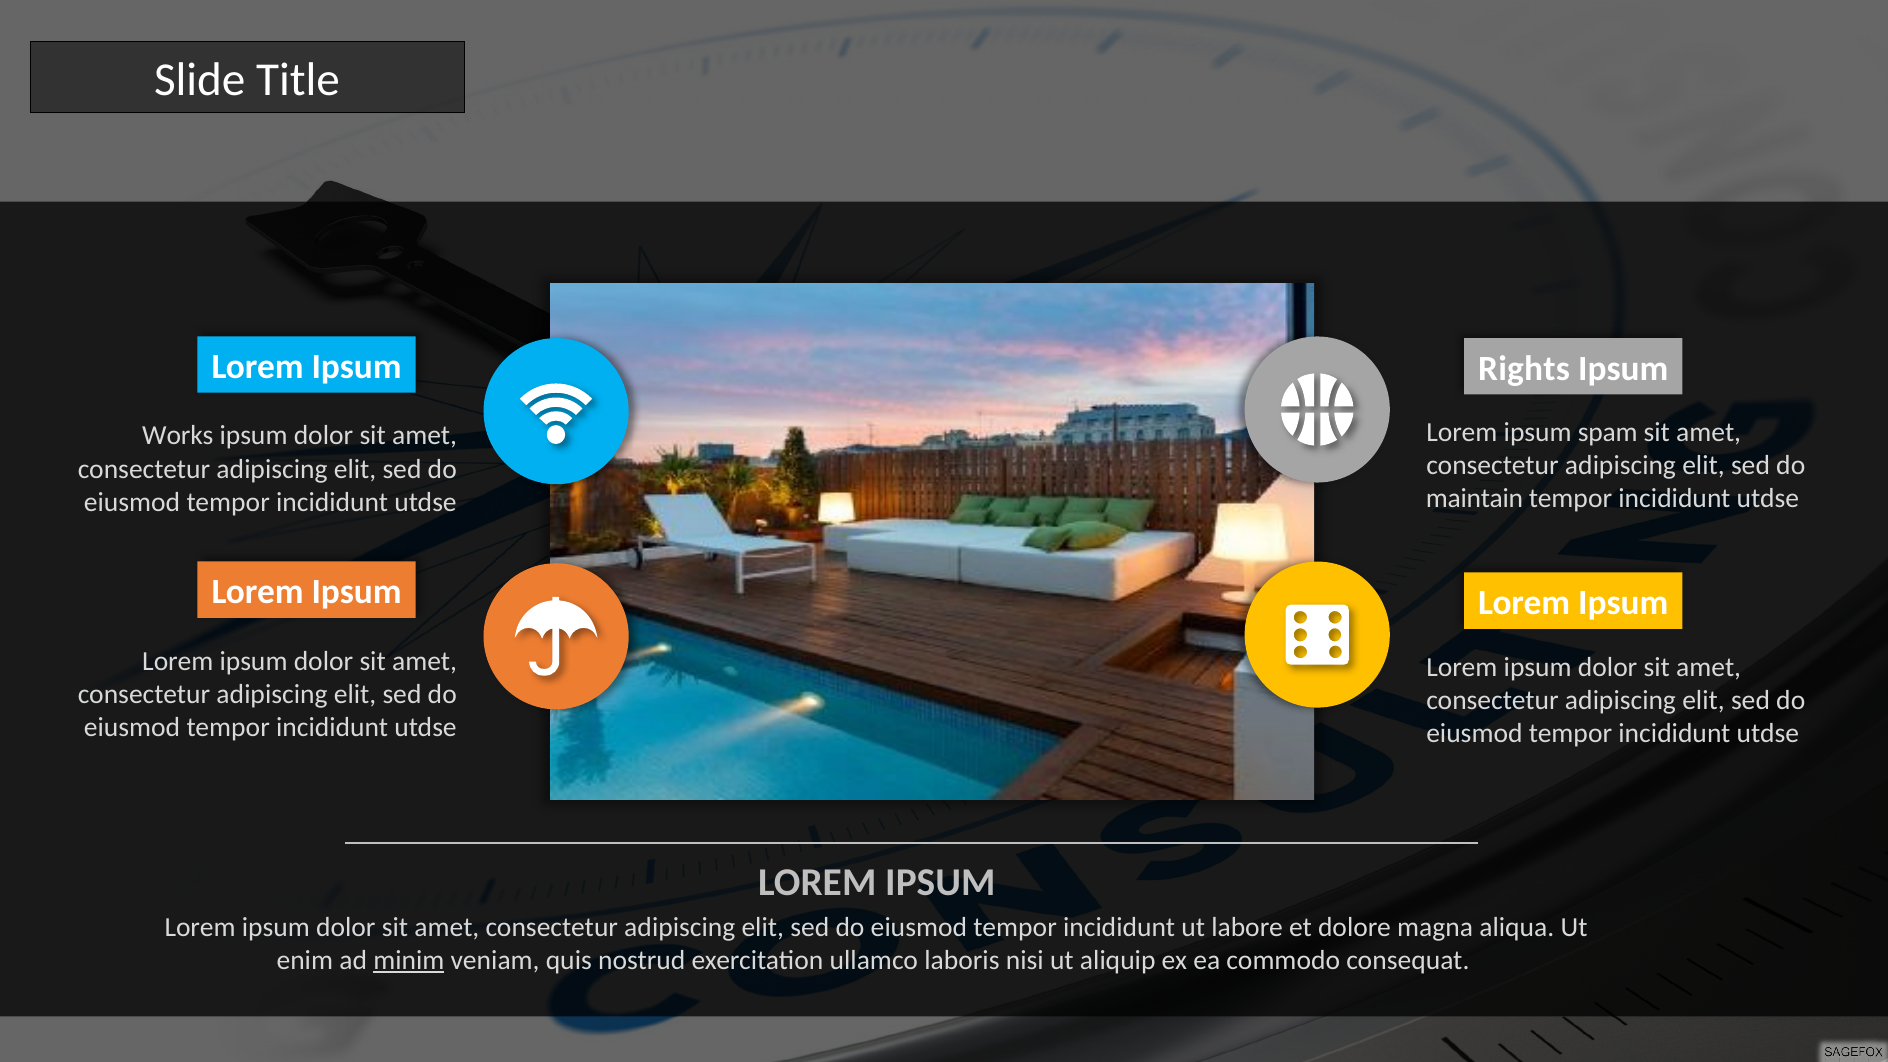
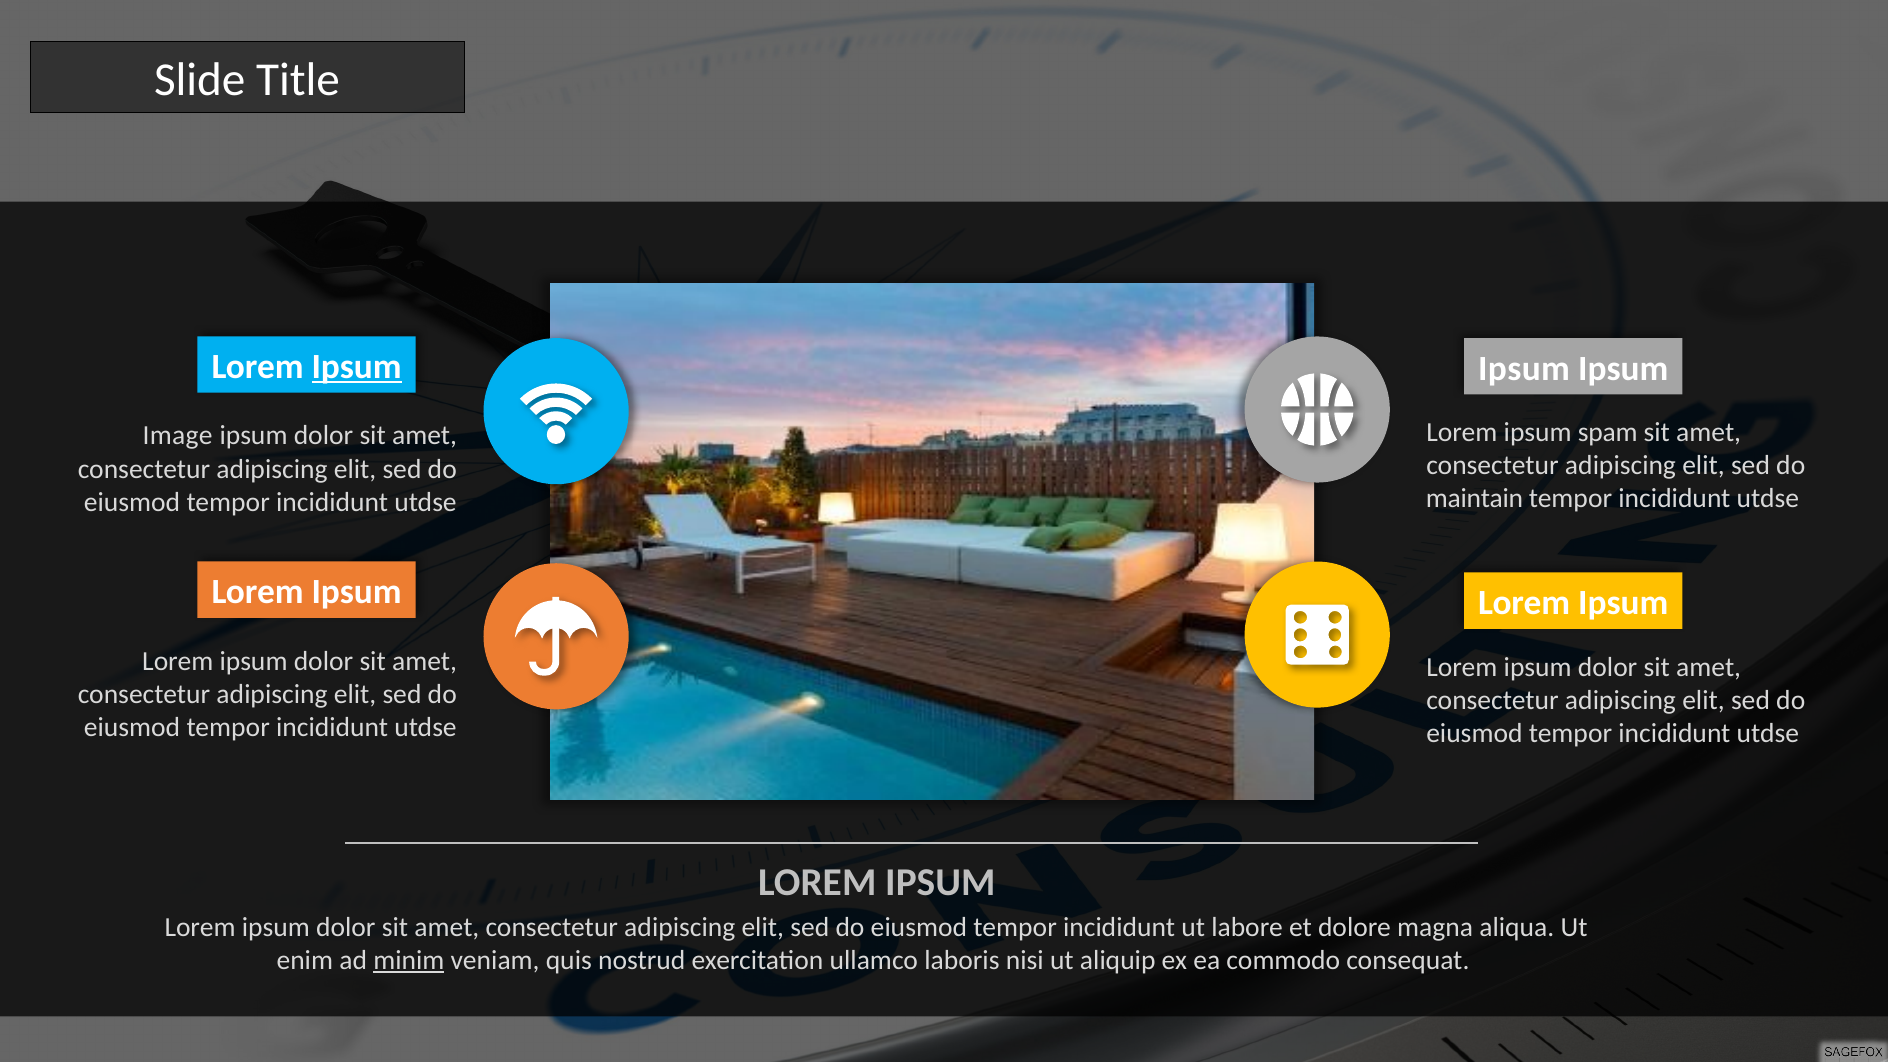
Ipsum at (357, 367) underline: none -> present
Rights at (1524, 369): Rights -> Ipsum
Works: Works -> Image
